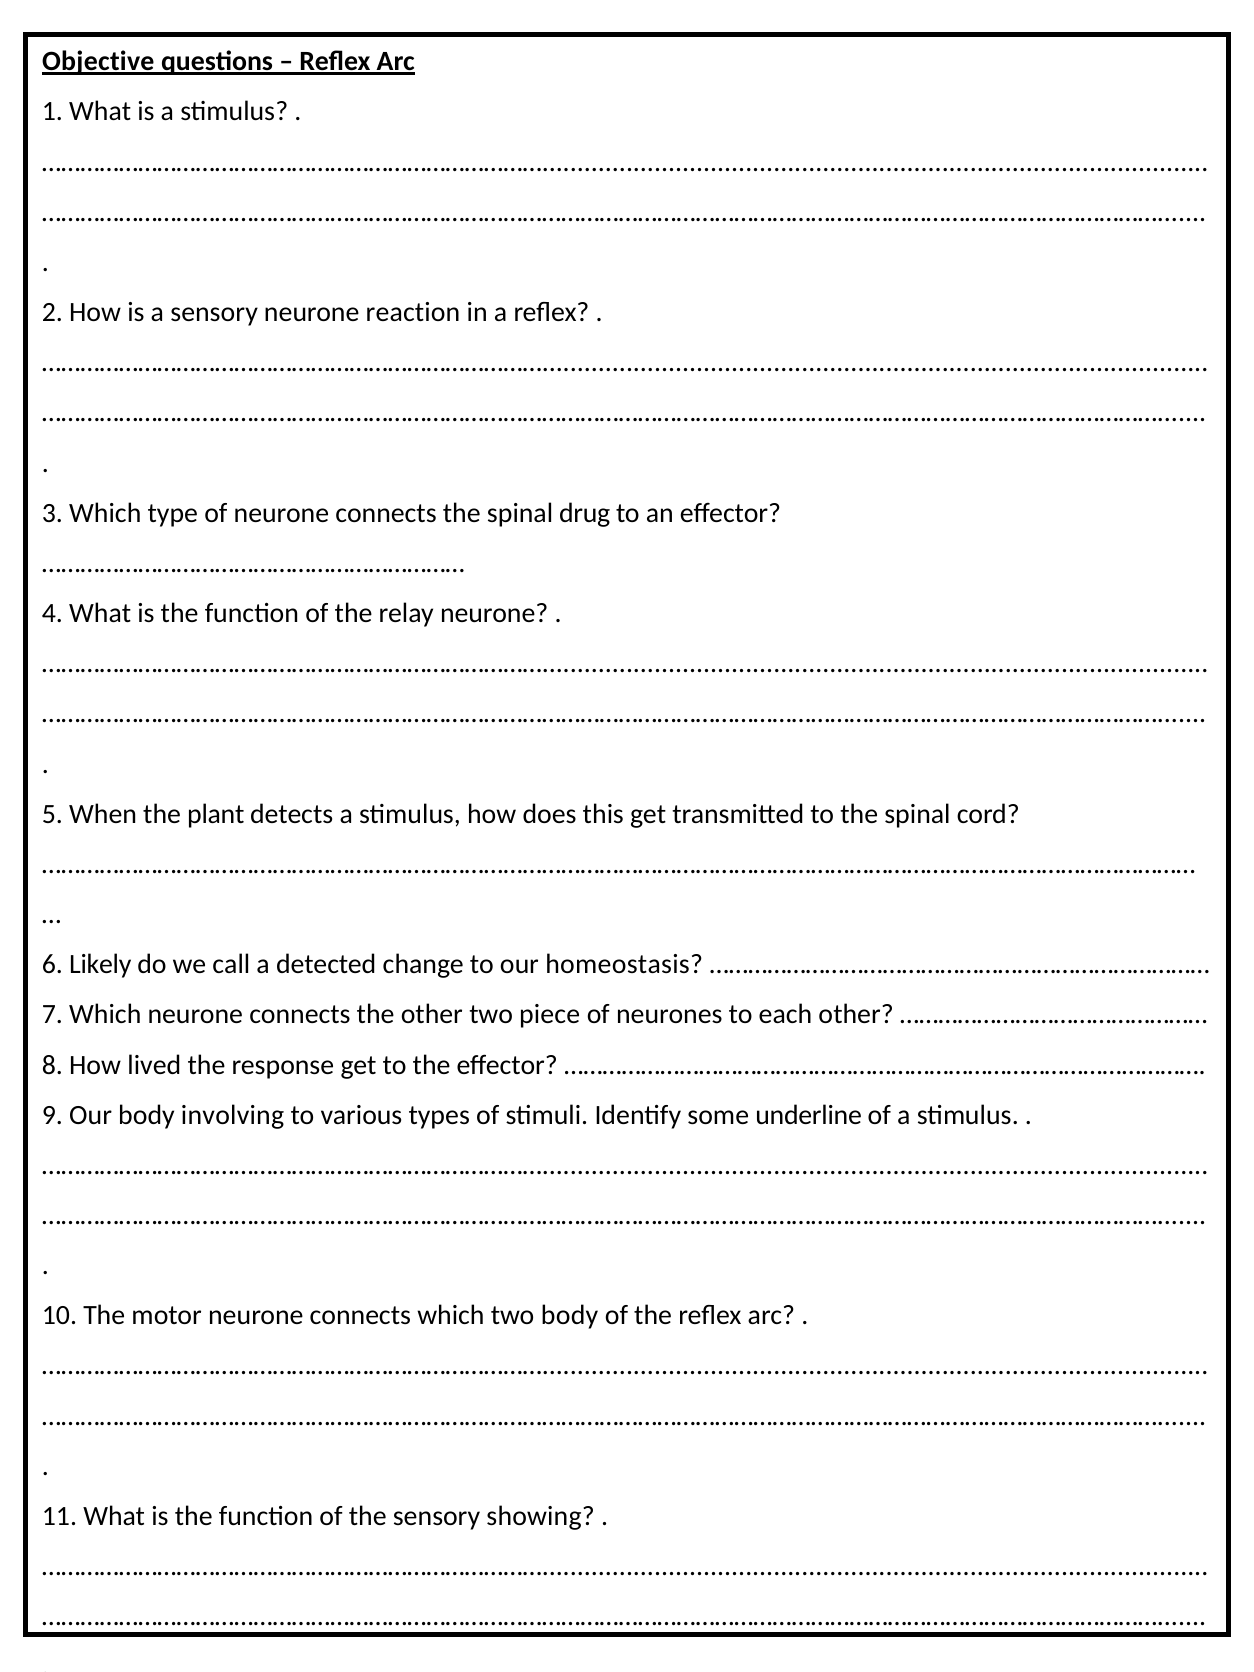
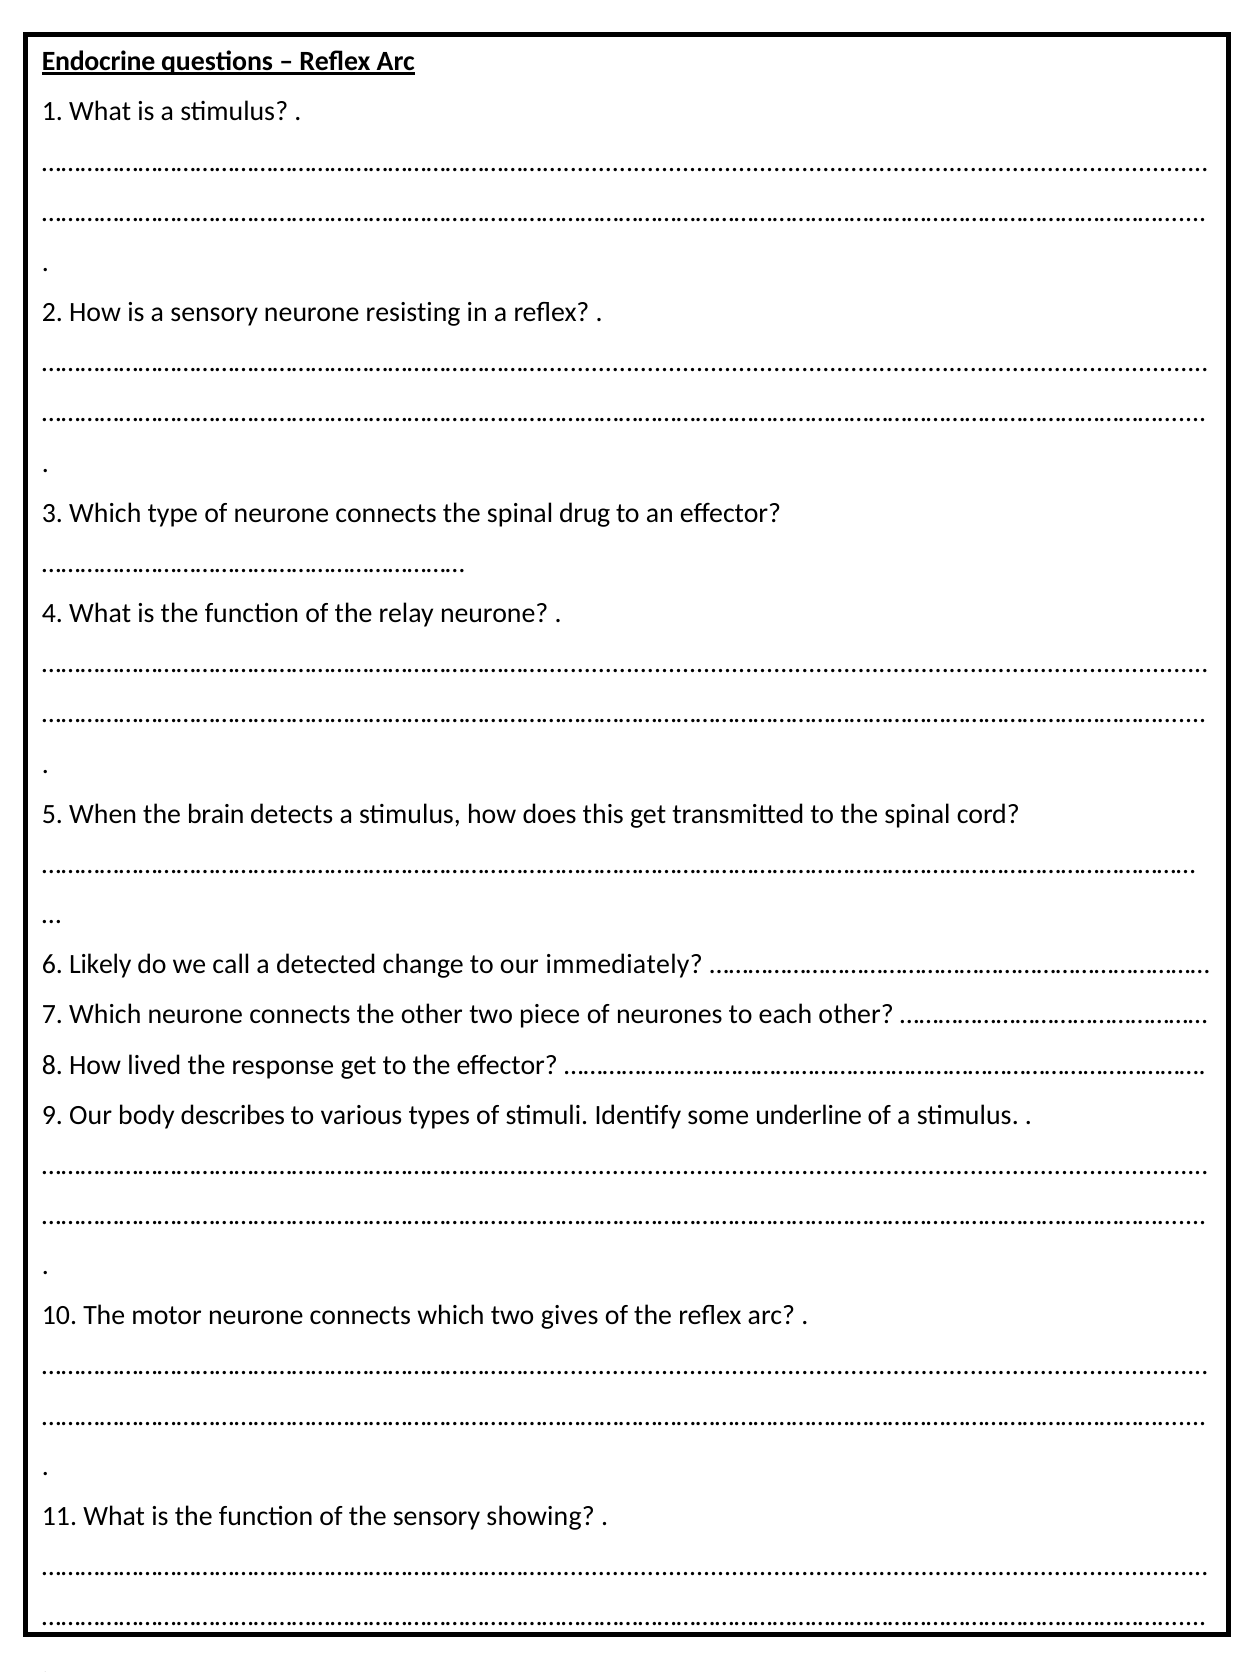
Objective: Objective -> Endocrine
reaction: reaction -> resisting
plant: plant -> brain
homeostasis: homeostasis -> immediately
involving: involving -> describes
two body: body -> gives
